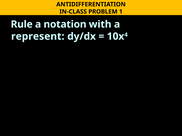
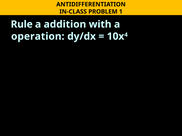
notation: notation -> addition
represent: represent -> operation
